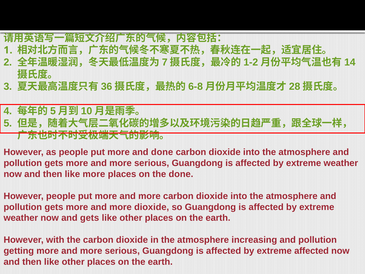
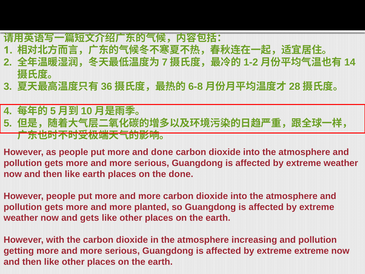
like more: more -> earth
more dioxide: dioxide -> planted
extreme affected: affected -> extreme
